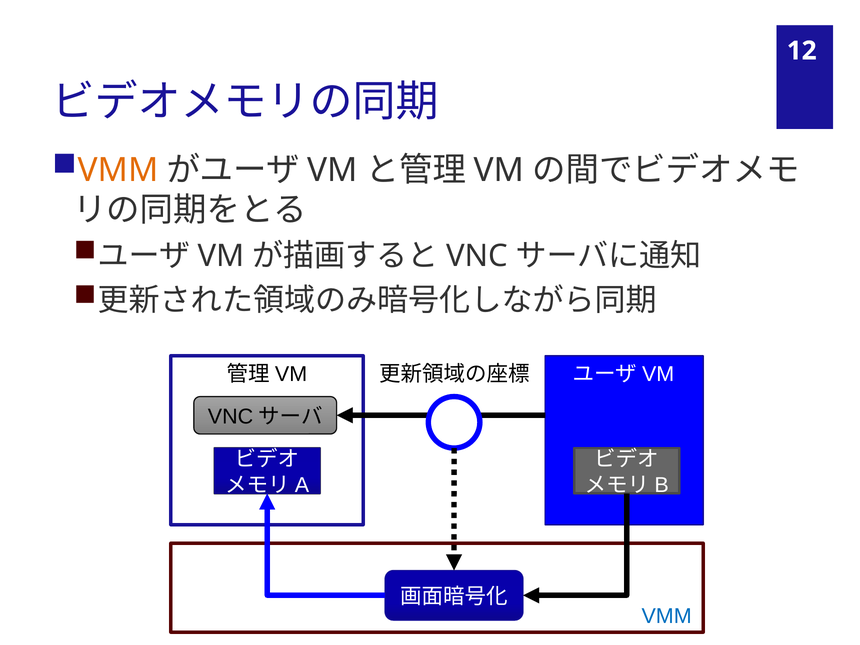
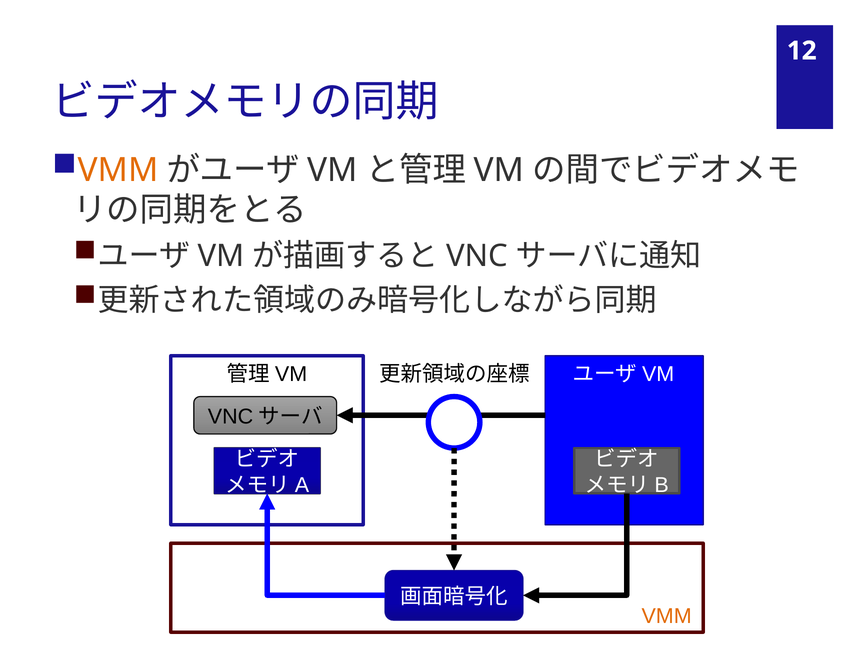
VMM at (667, 616) colour: blue -> orange
